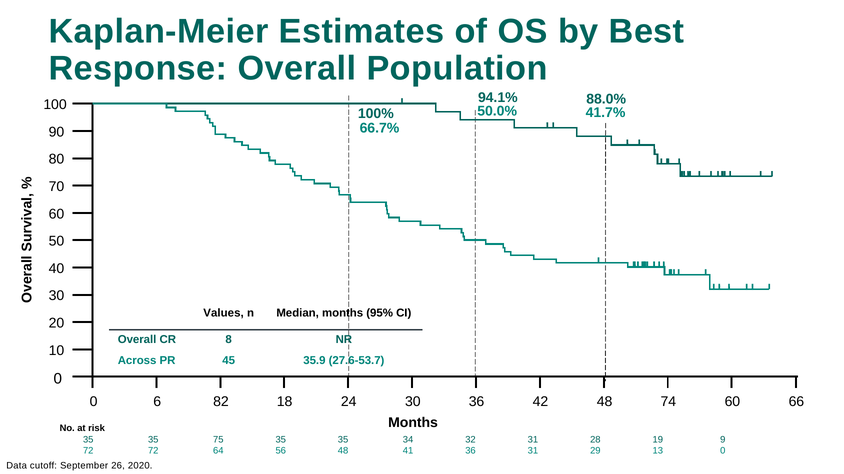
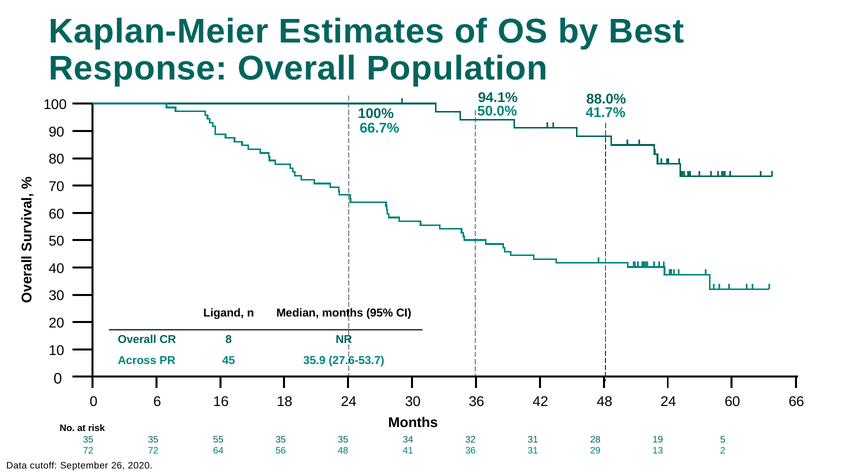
Values: Values -> Ligand
82: 82 -> 16
48 74: 74 -> 24
75: 75 -> 55
9: 9 -> 5
13 0: 0 -> 2
